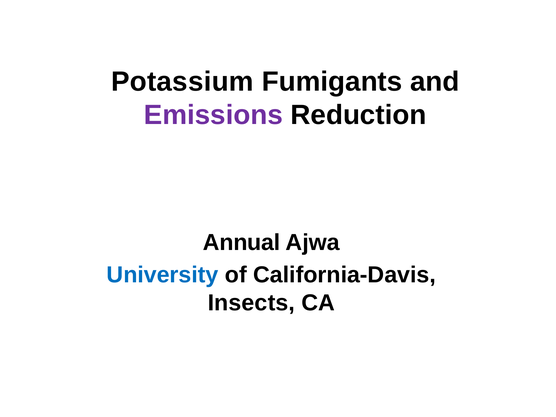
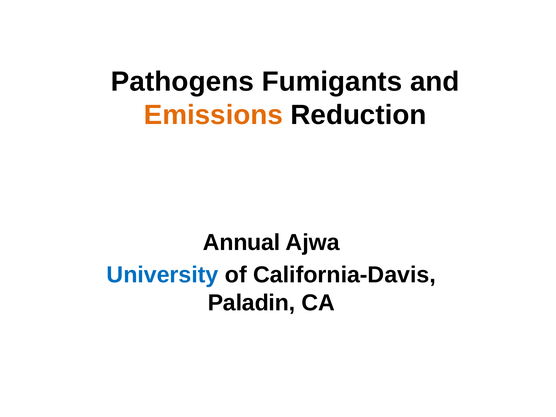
Potassium: Potassium -> Pathogens
Emissions colour: purple -> orange
Insects: Insects -> Paladin
